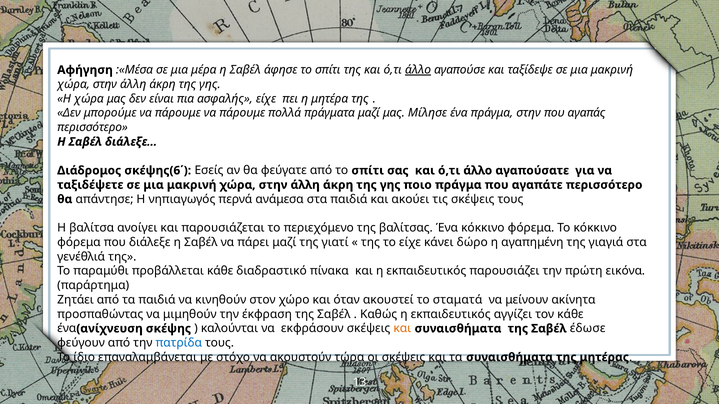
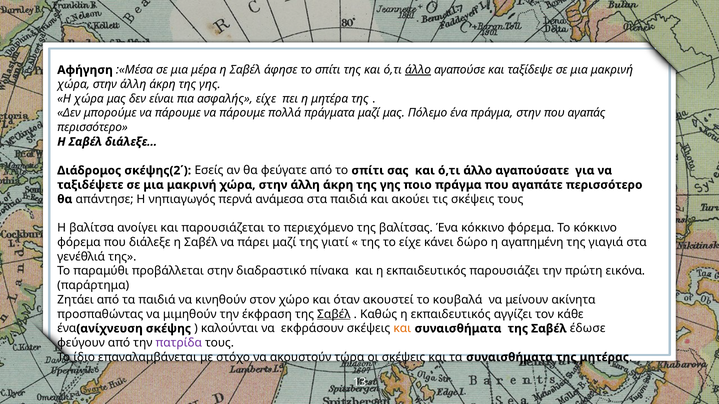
Μίλησε: Μίλησε -> Πόλεμο
σκέψης(6΄: σκέψης(6΄ -> σκέψης(2΄
προβάλλεται κάθε: κάθε -> στην
σταματά: σταματά -> κουβαλά
Σαβέλ at (334, 314) underline: none -> present
πατρίδα colour: blue -> purple
